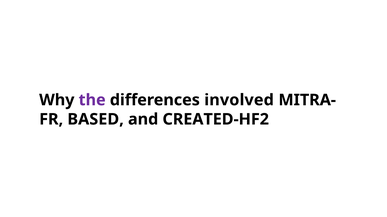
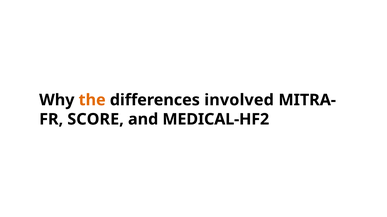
the colour: purple -> orange
BASED: BASED -> SCORE
CREATED-HF2: CREATED-HF2 -> MEDICAL-HF2
